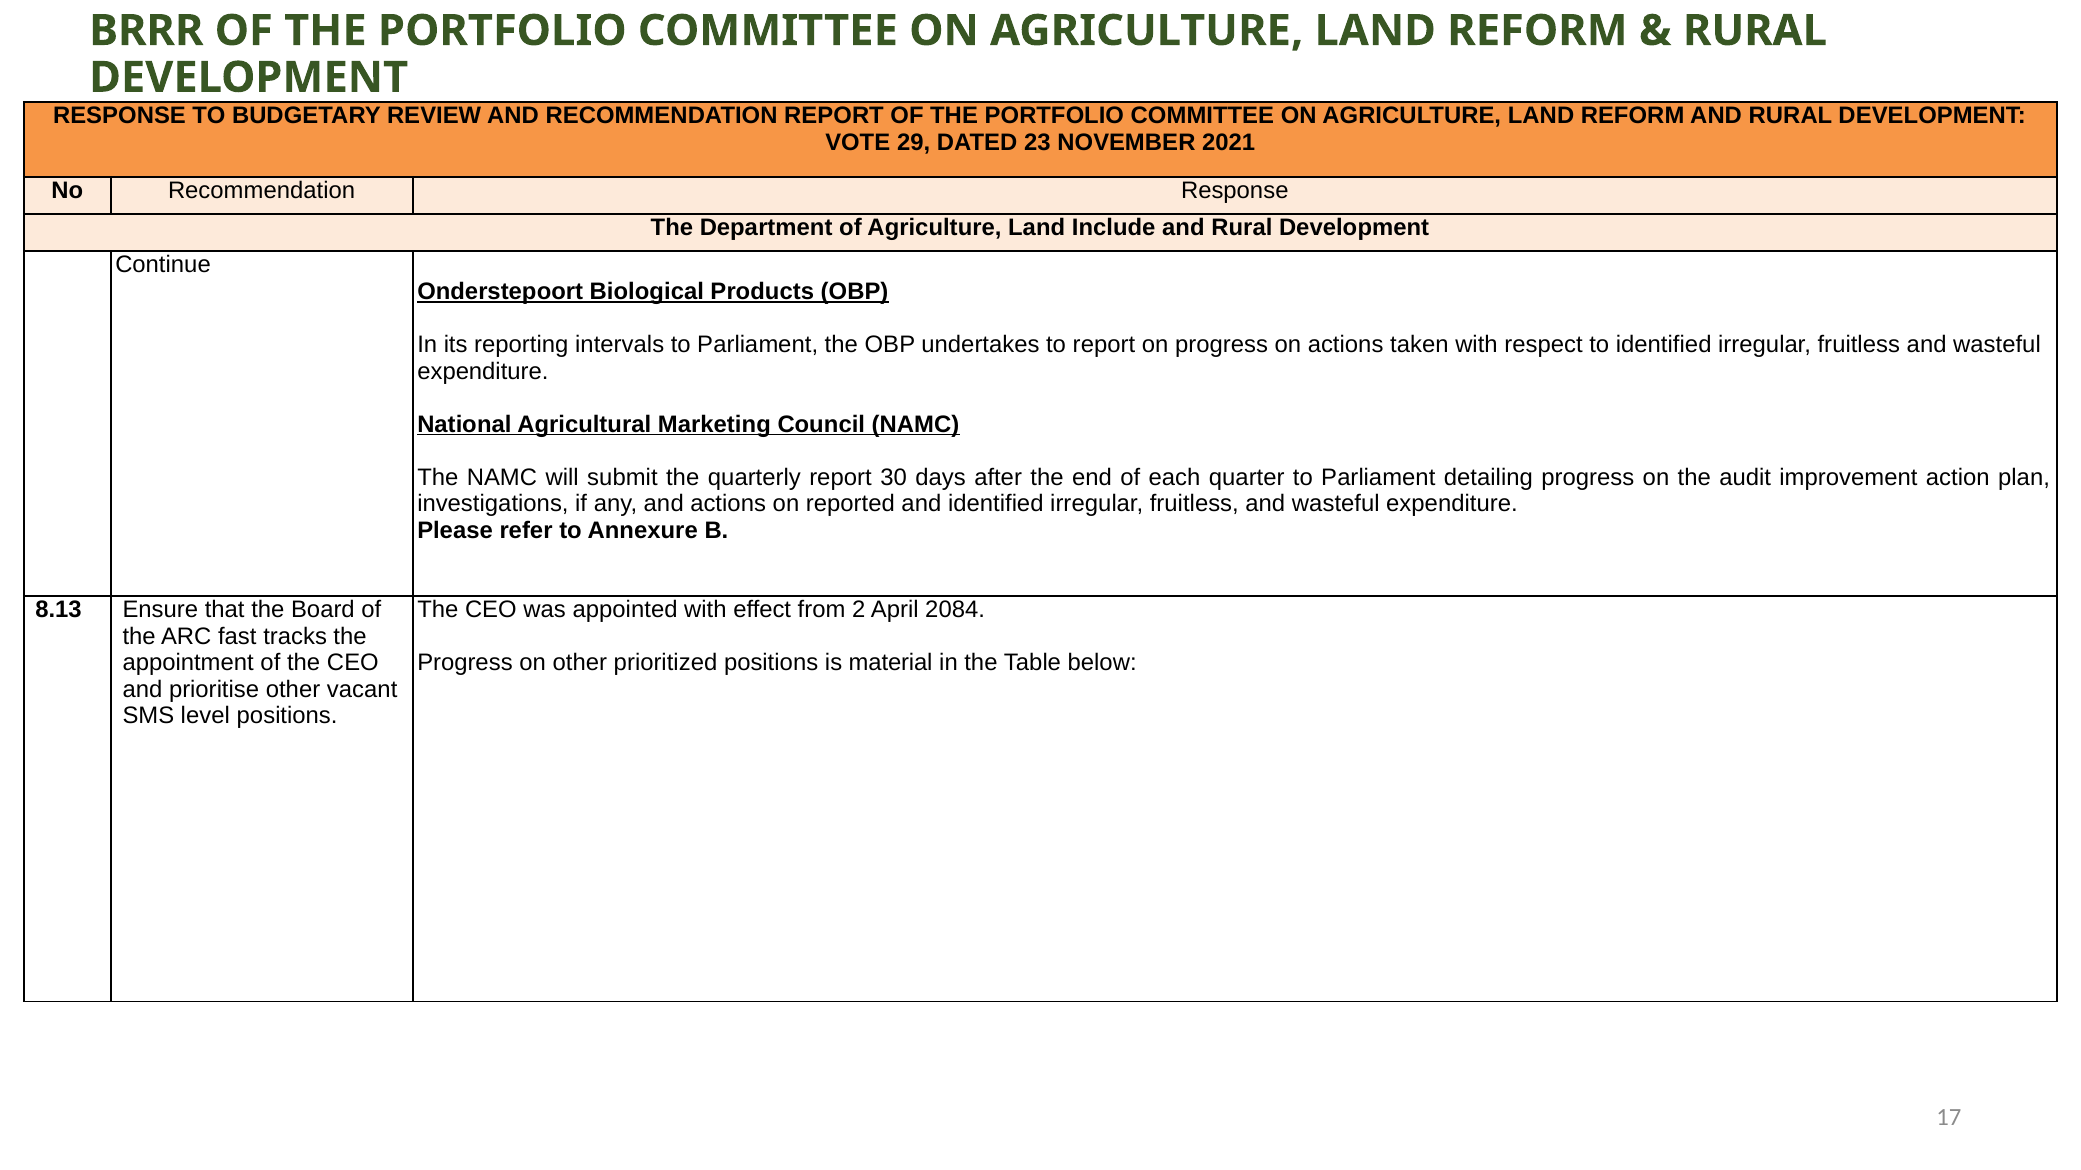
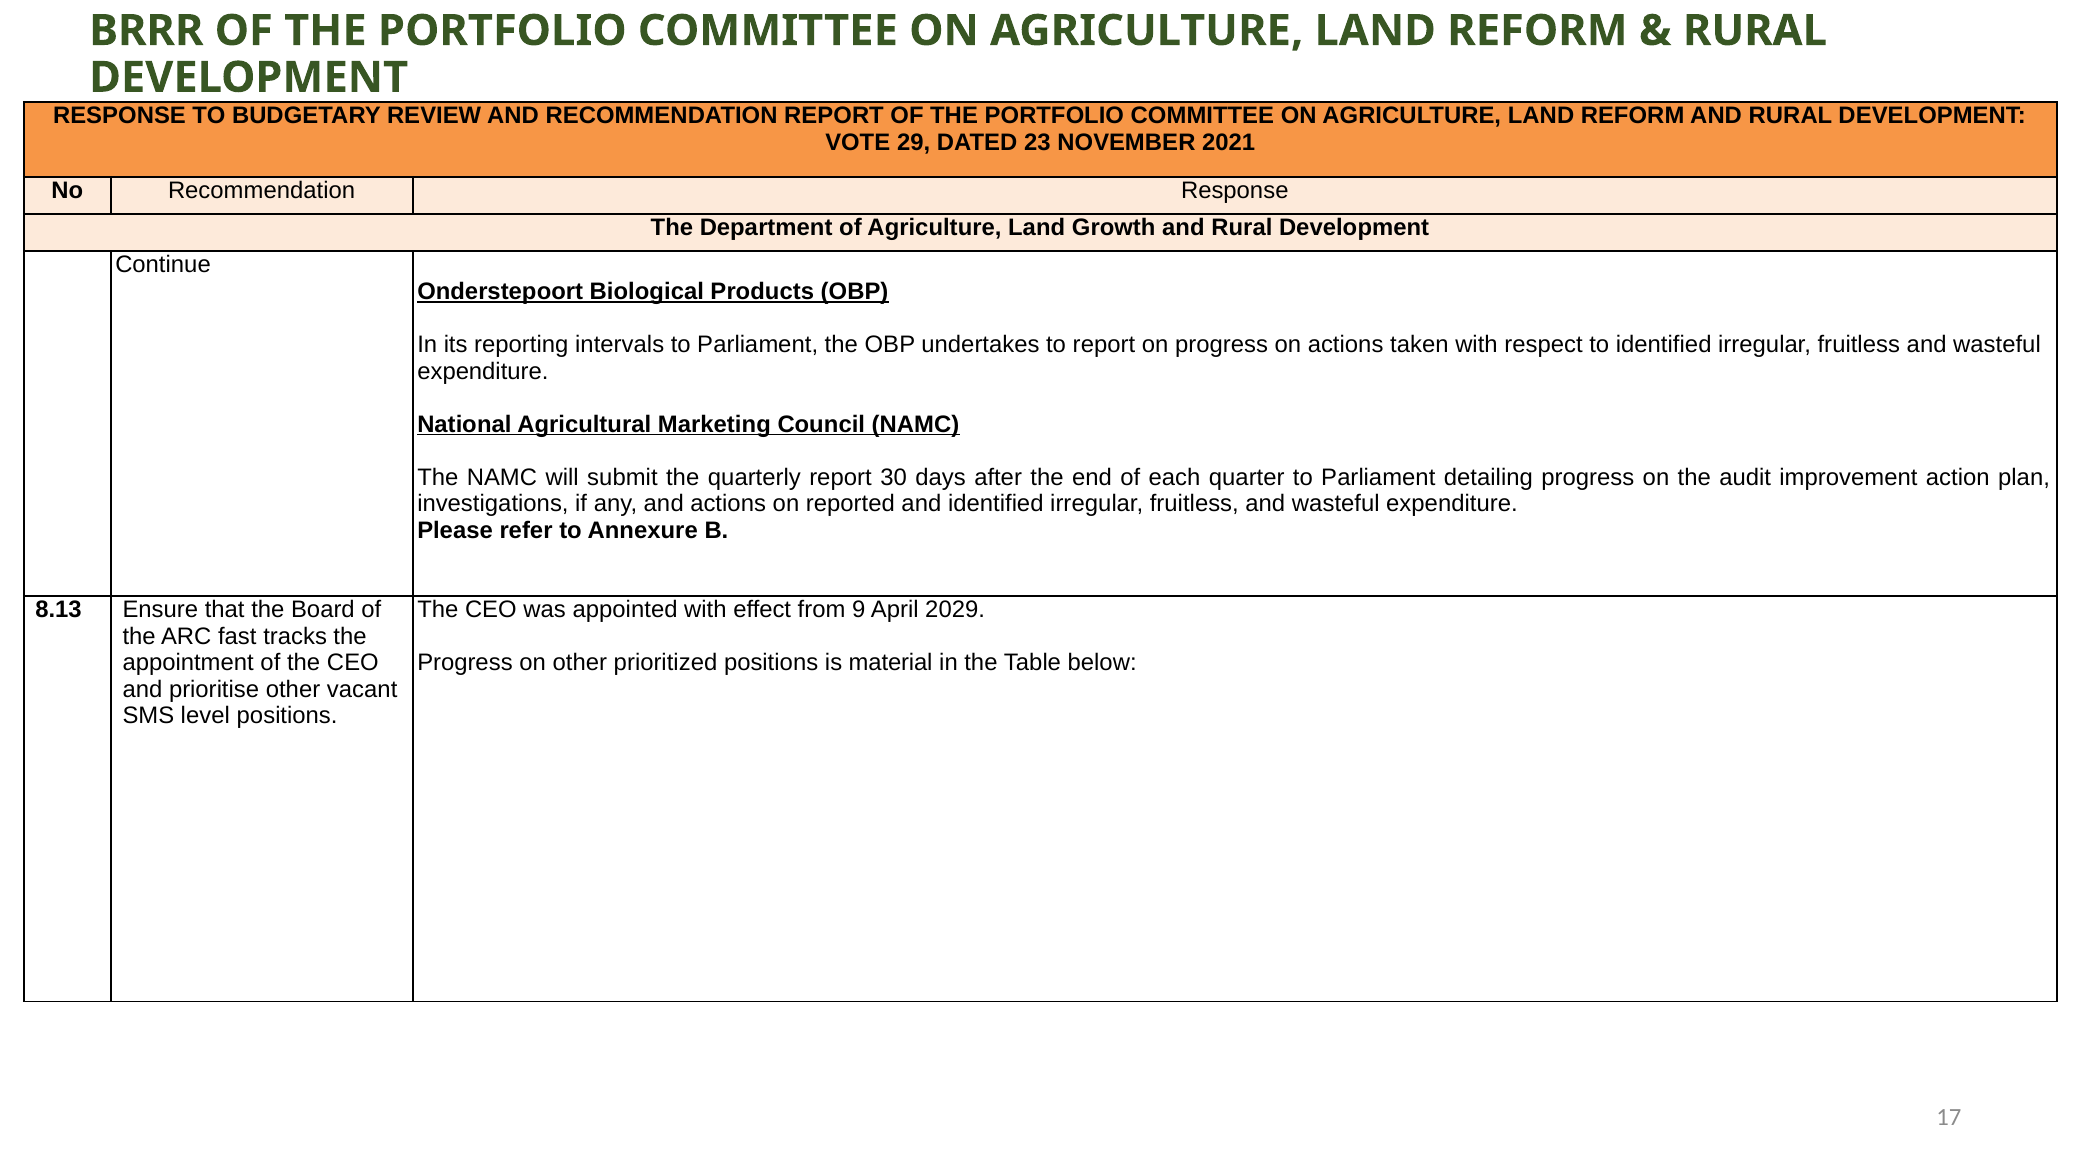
Include: Include -> Growth
2: 2 -> 9
2084: 2084 -> 2029
